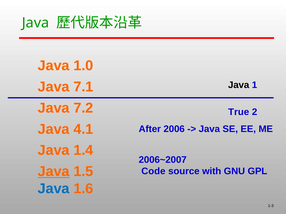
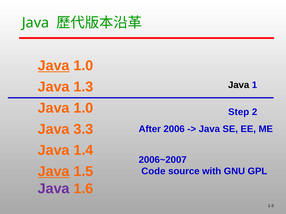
Java at (54, 66) underline: none -> present
7.1: 7.1 -> 1.3
7.2 at (83, 108): 7.2 -> 1.0
True: True -> Step
4.1: 4.1 -> 3.3
Java at (54, 189) colour: blue -> purple
